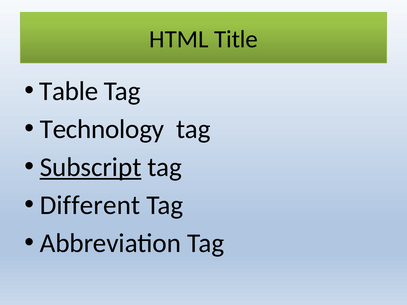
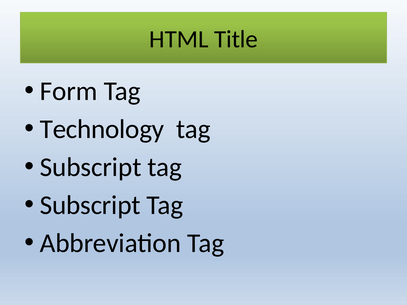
Table: Table -> Form
Subscript at (91, 167) underline: present -> none
Different at (90, 205): Different -> Subscript
